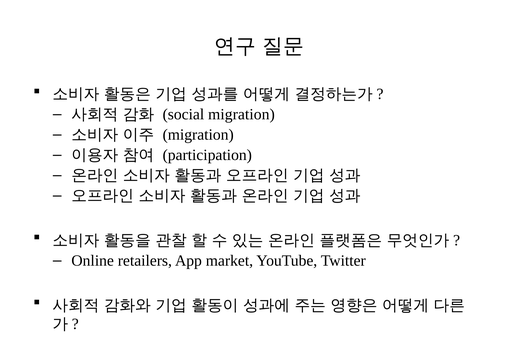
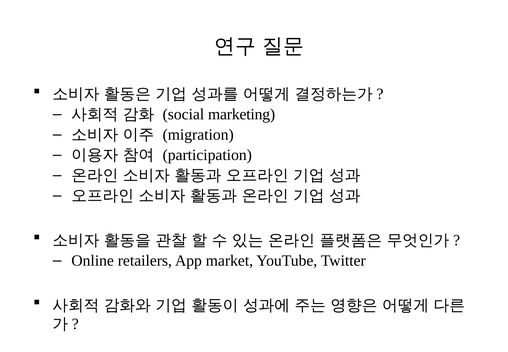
social migration: migration -> marketing
